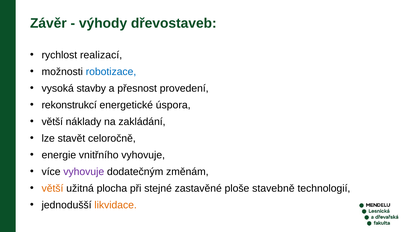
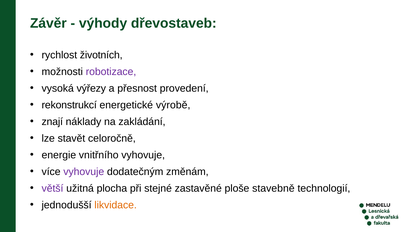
realizací: realizací -> životních
robotizace colour: blue -> purple
stavby: stavby -> výřezy
úspora: úspora -> výrobě
větší at (52, 122): větší -> znají
větší at (53, 189) colour: orange -> purple
